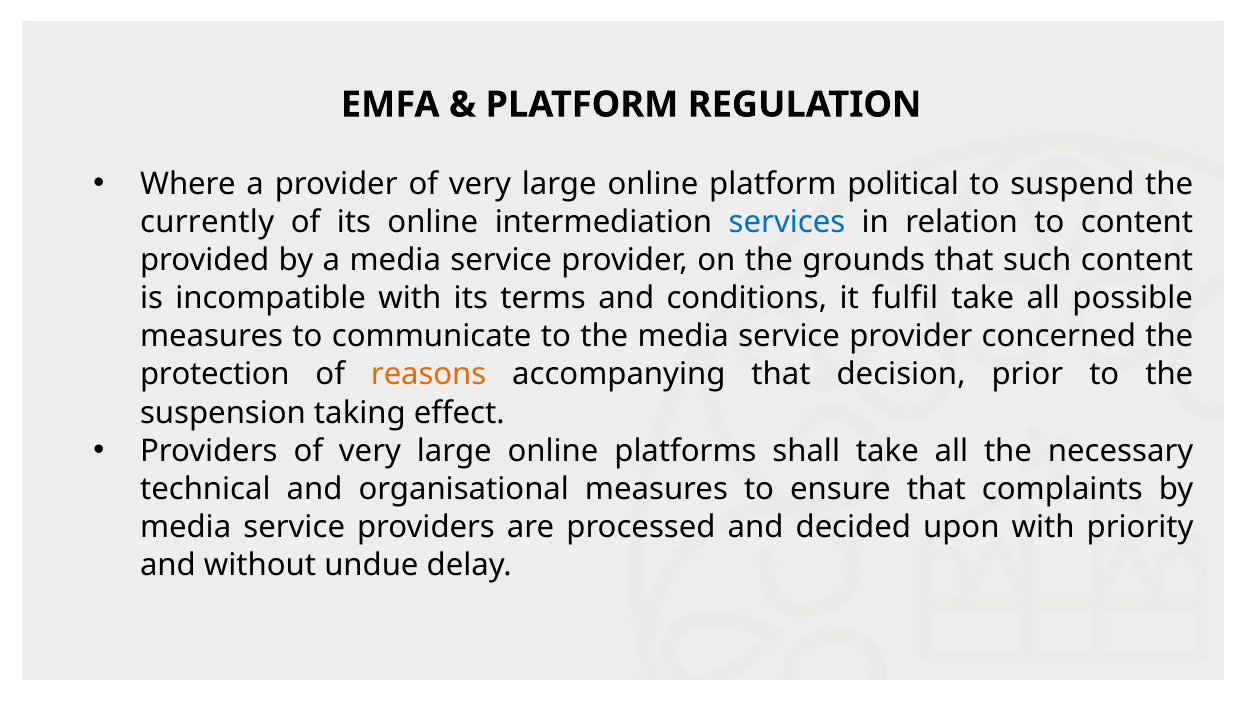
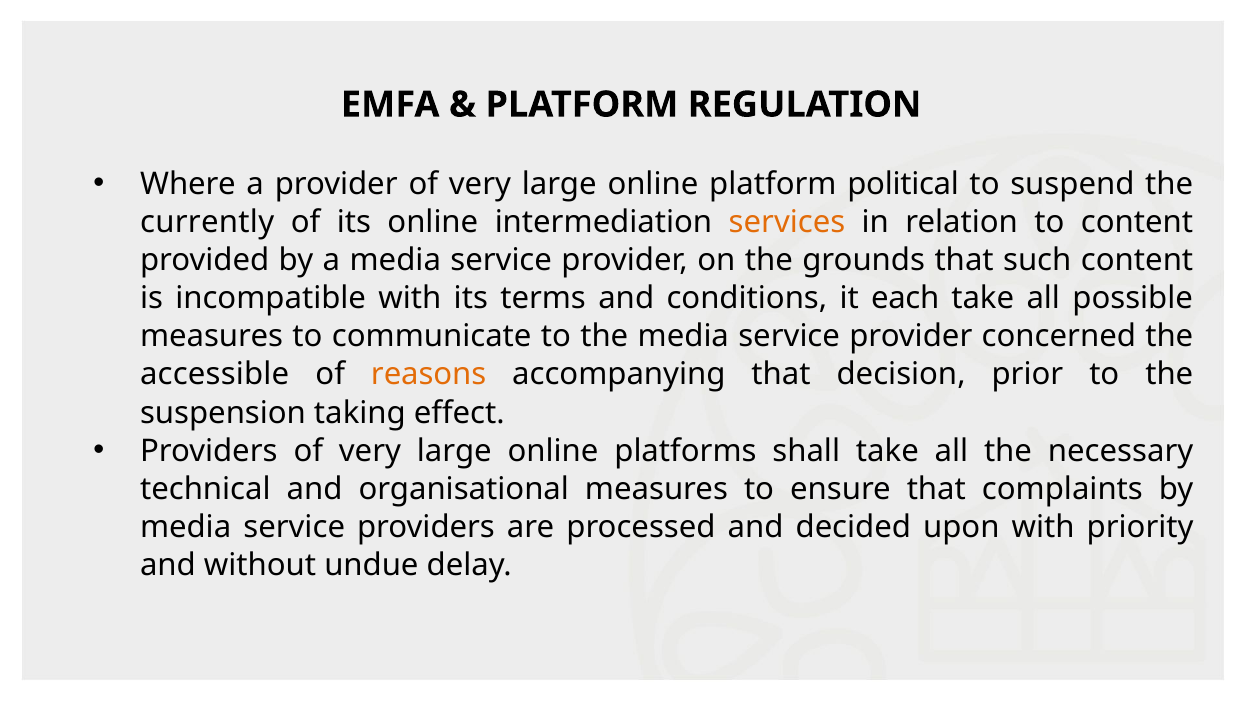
services colour: blue -> orange
fulfil: fulfil -> each
protection: protection -> accessible
